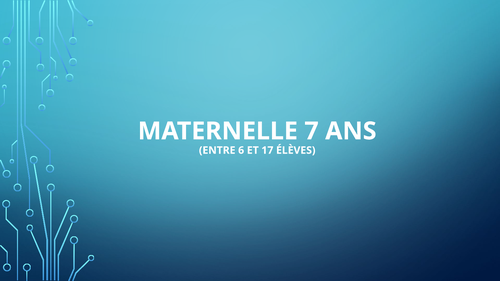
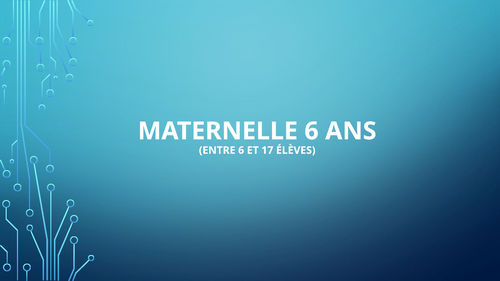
MATERNELLE 7: 7 -> 6
